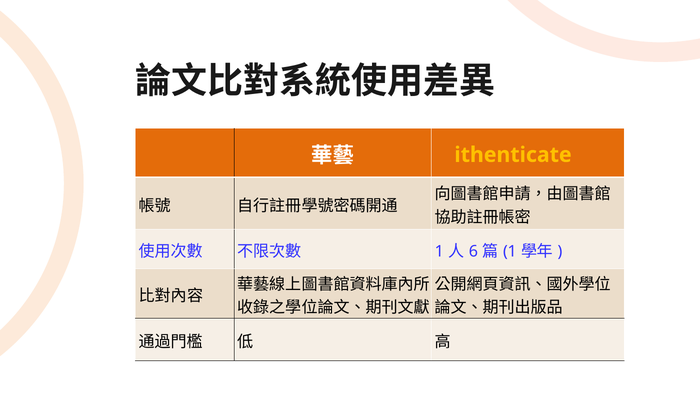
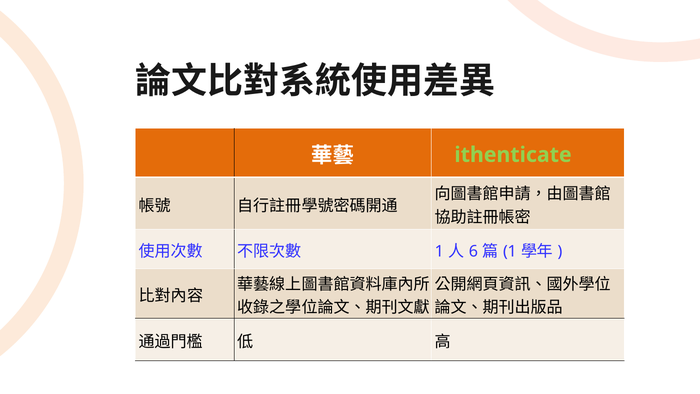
ithenticate colour: yellow -> light green
